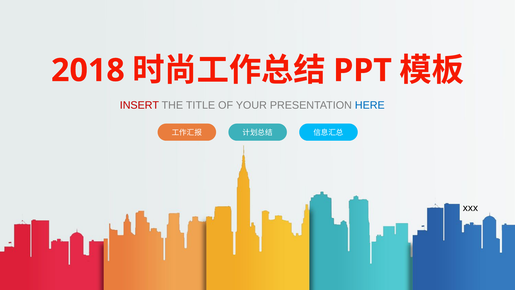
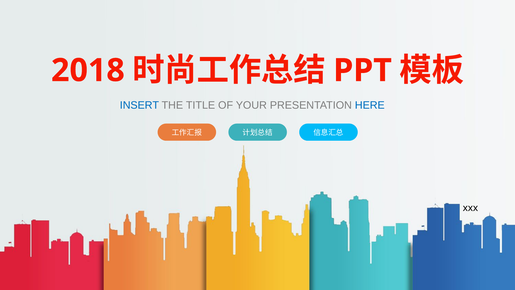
INSERT colour: red -> blue
